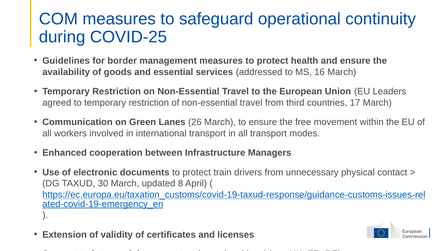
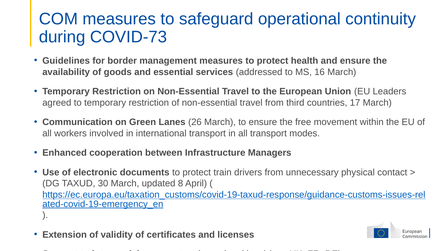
COVID-25: COVID-25 -> COVID-73
